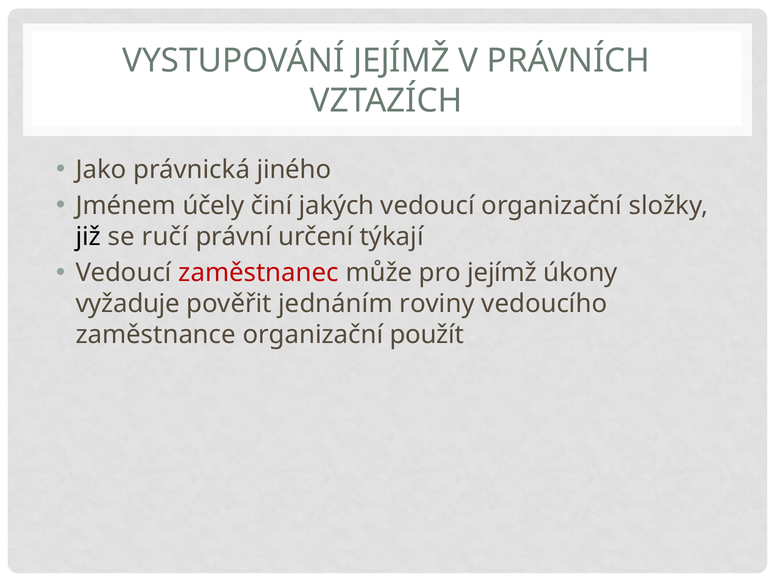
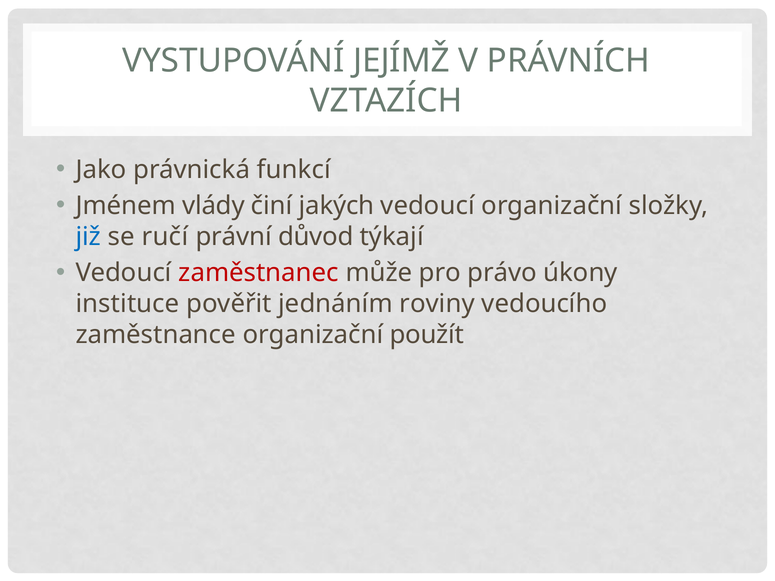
jiného: jiného -> funkcí
účely: účely -> vlády
již colour: black -> blue
určení: určení -> důvod
pro jejímž: jejímž -> právo
vyžaduje: vyžaduje -> instituce
